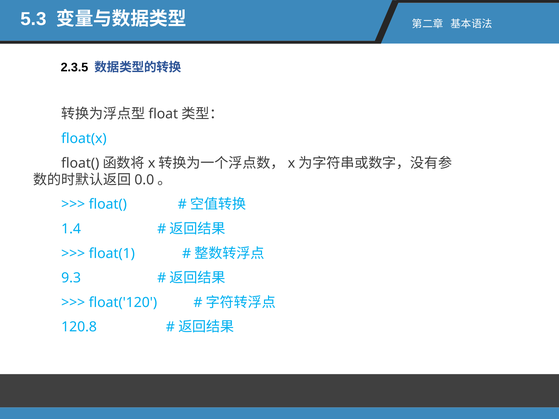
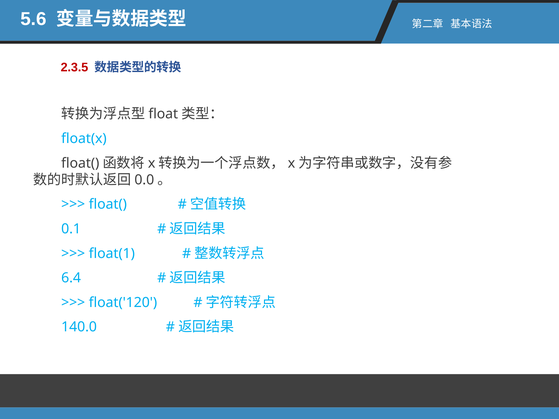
5.3: 5.3 -> 5.6
2.3.5 colour: black -> red
1.4: 1.4 -> 0.1
9.3: 9.3 -> 6.4
120.8: 120.8 -> 140.0
